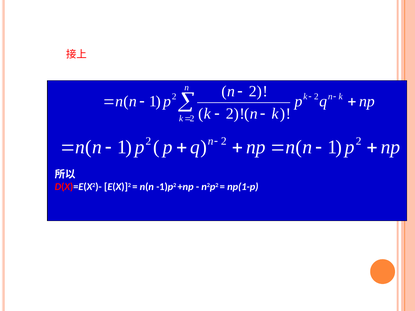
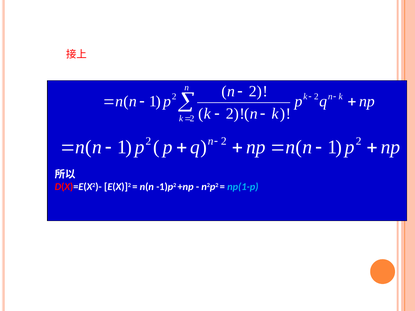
np(1-p colour: white -> light blue
